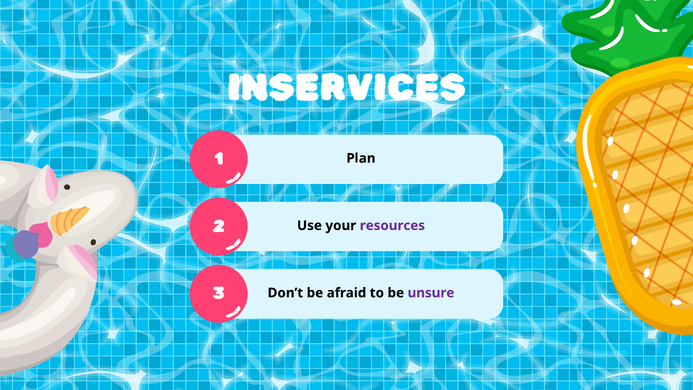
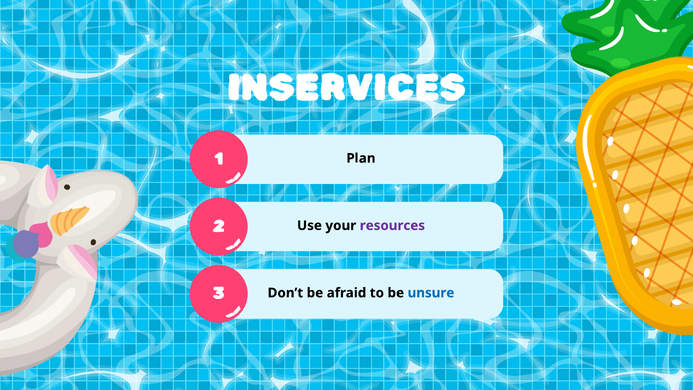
unsure colour: purple -> blue
